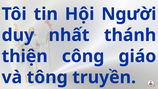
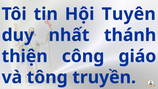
Người: Người -> Tuyên
